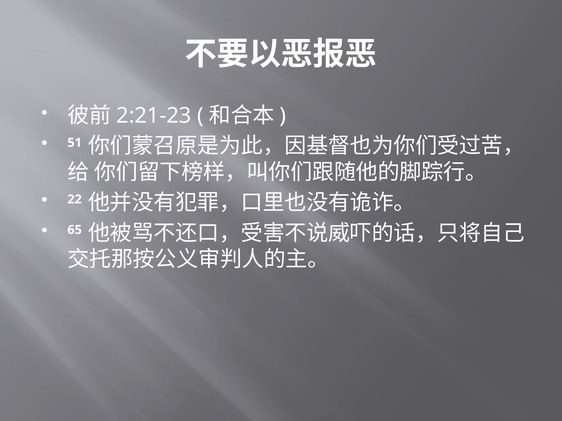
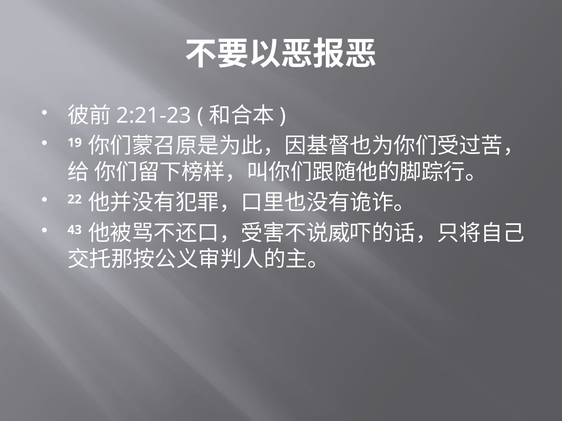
51: 51 -> 19
65: 65 -> 43
